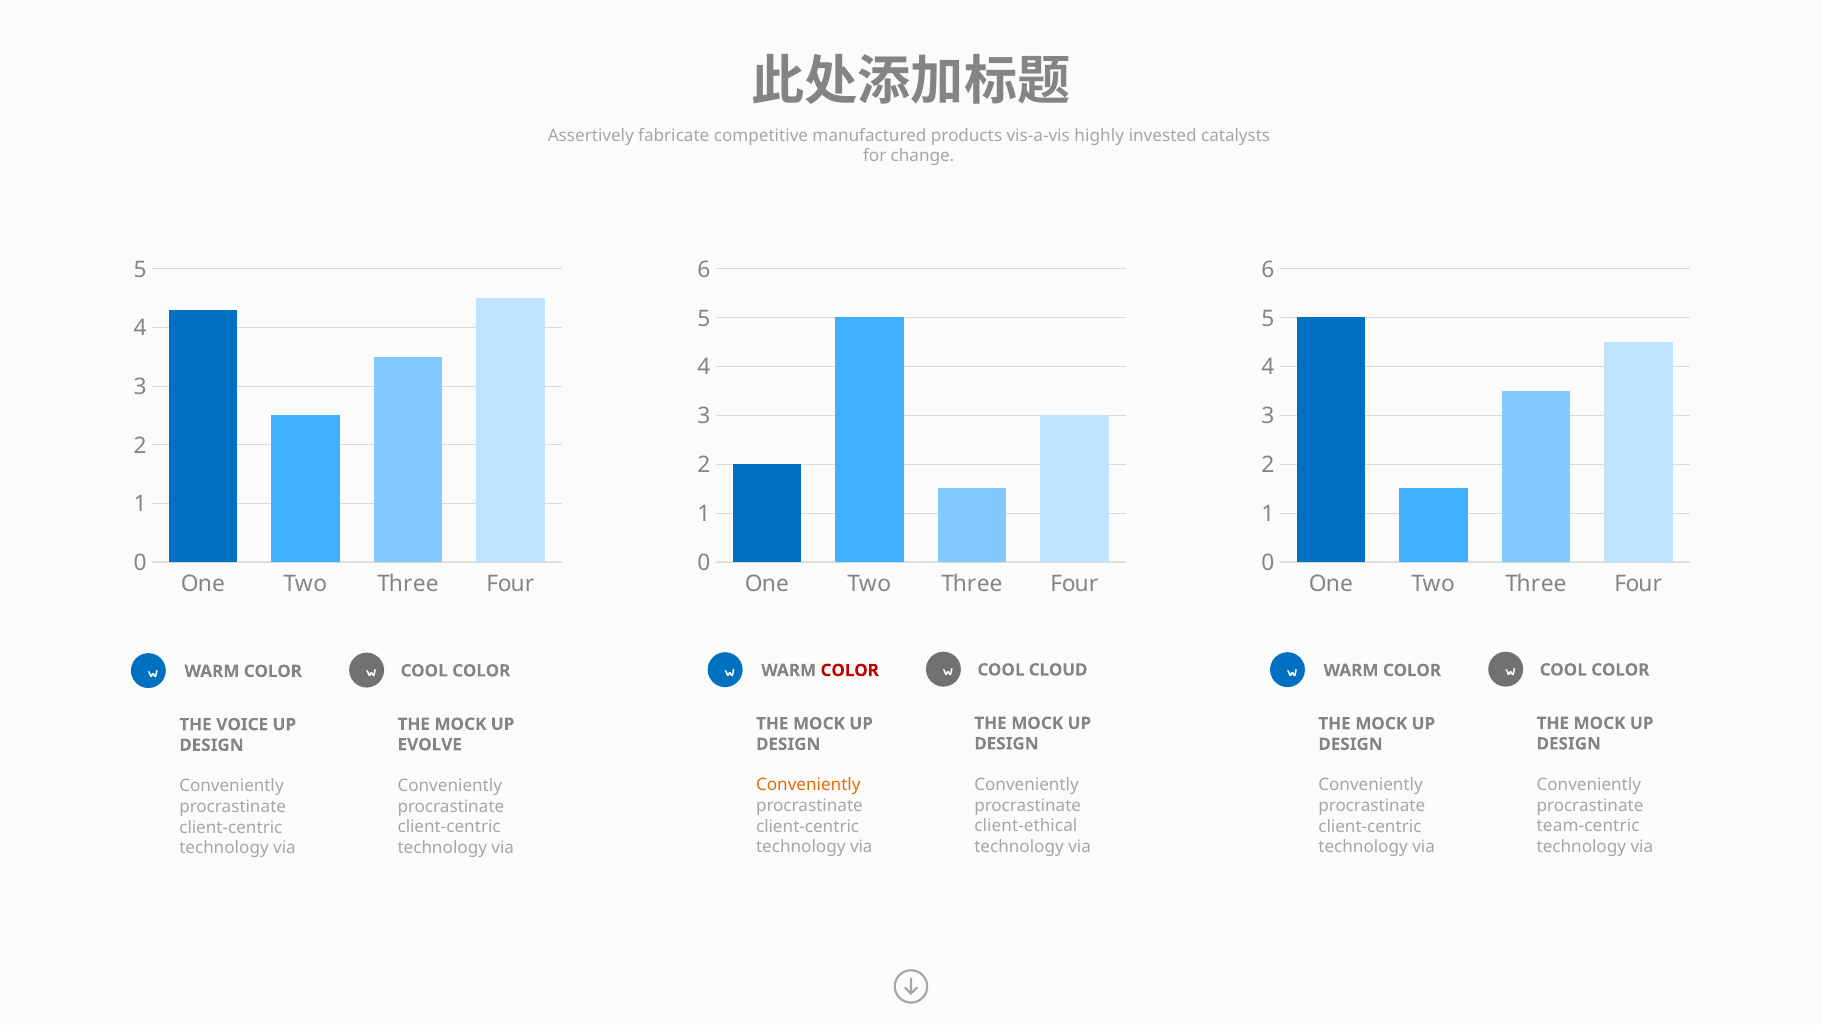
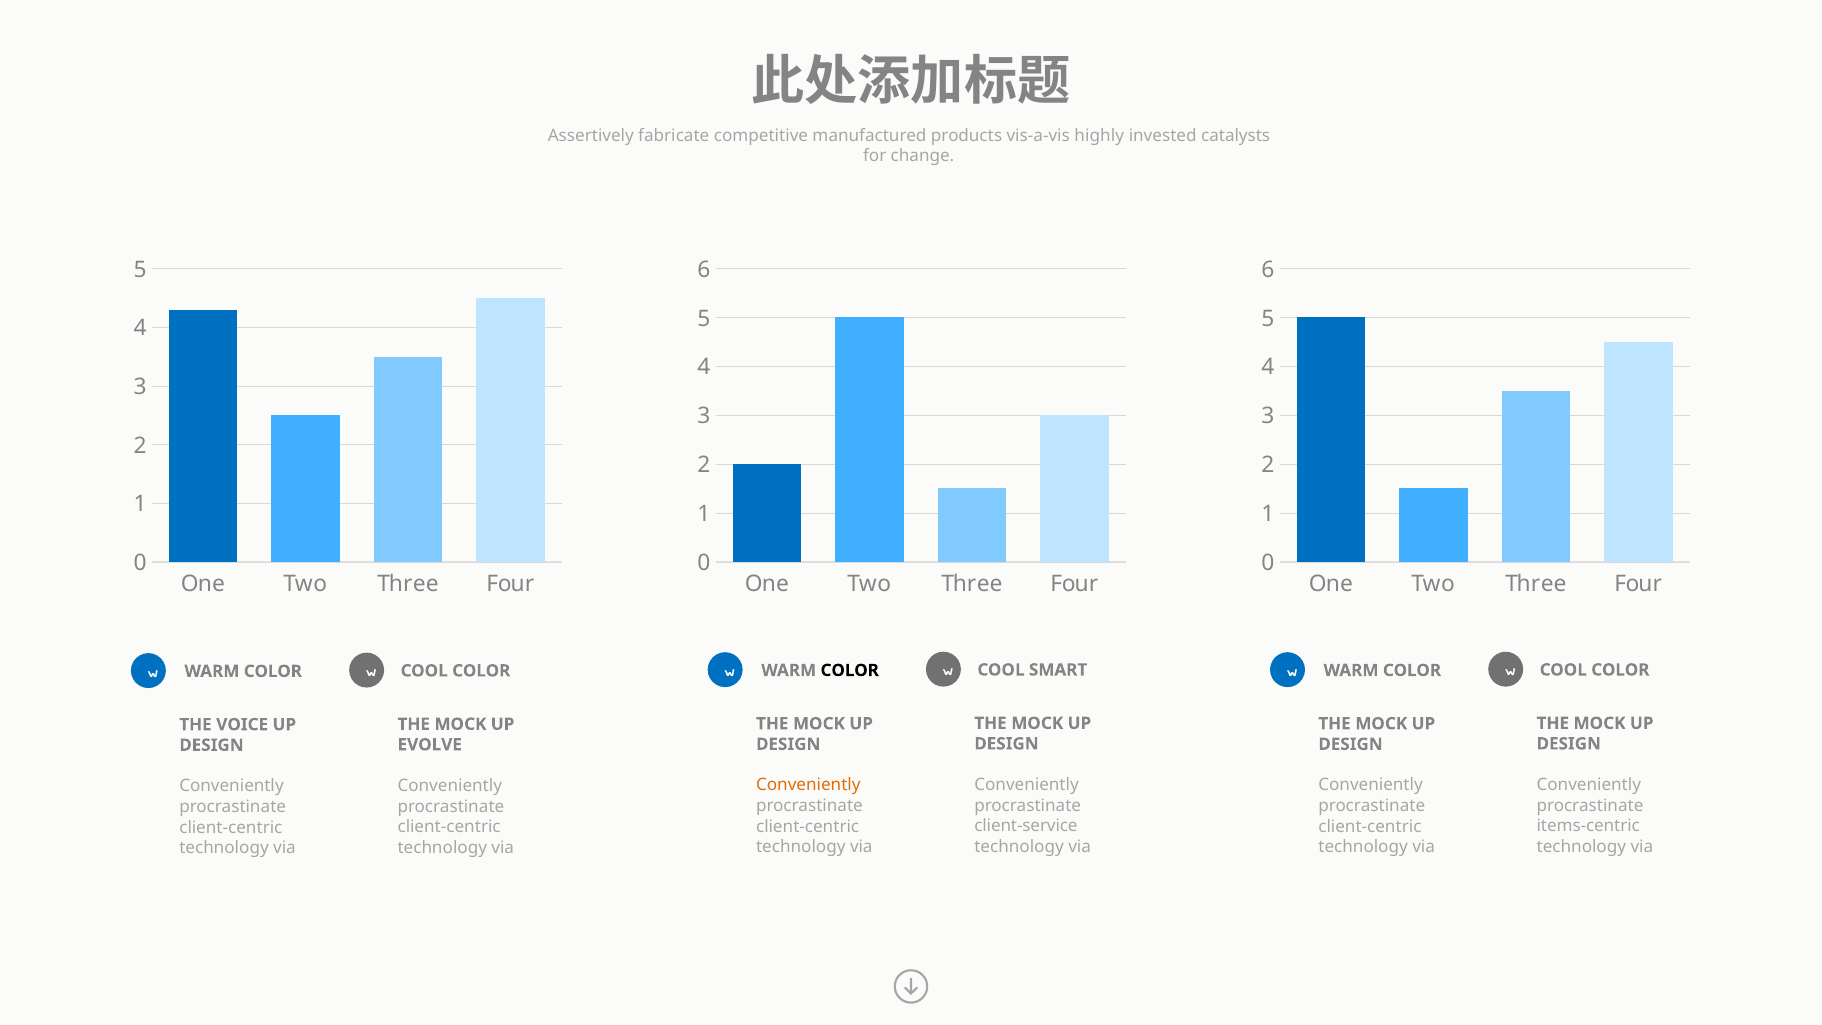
CLOUD: CLOUD -> SMART
COLOR at (850, 670) colour: red -> black
client-ethical: client-ethical -> client-service
team-centric: team-centric -> items-centric
